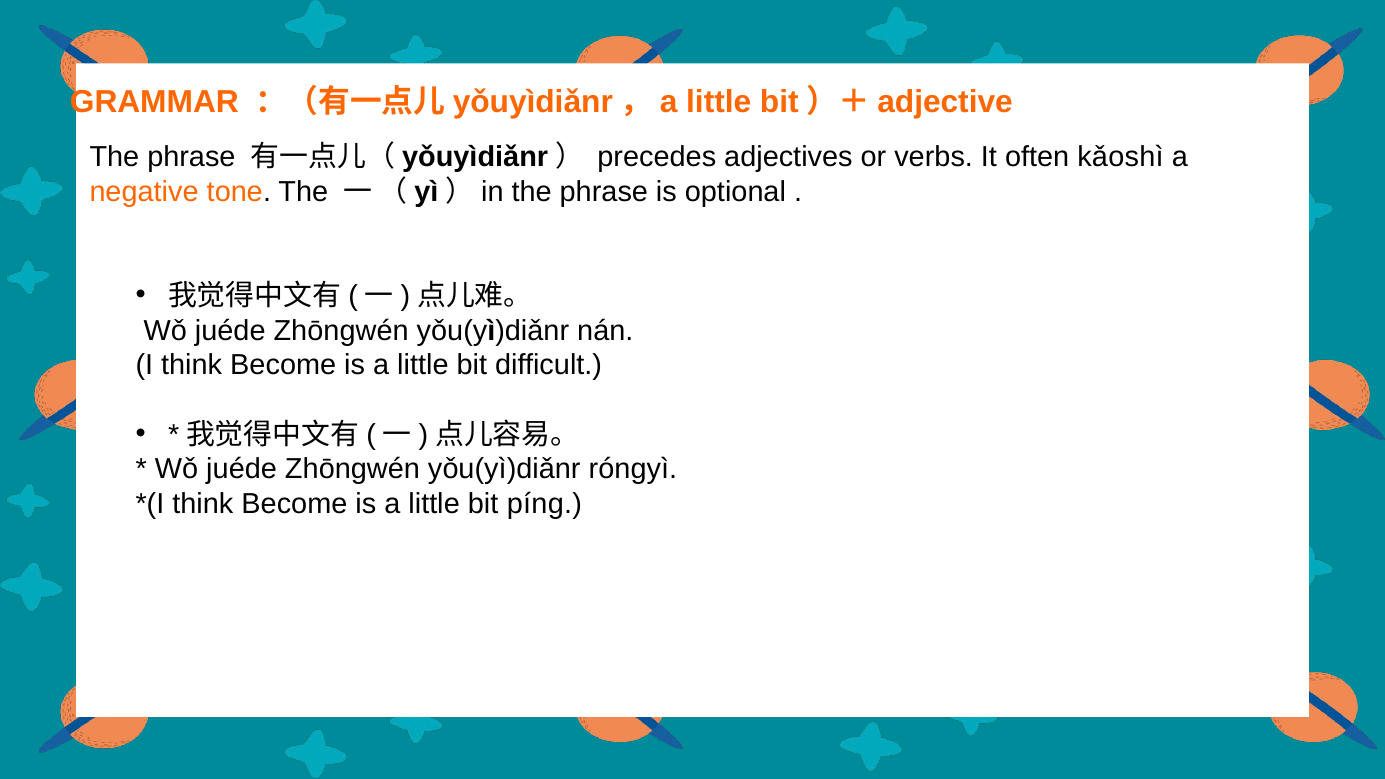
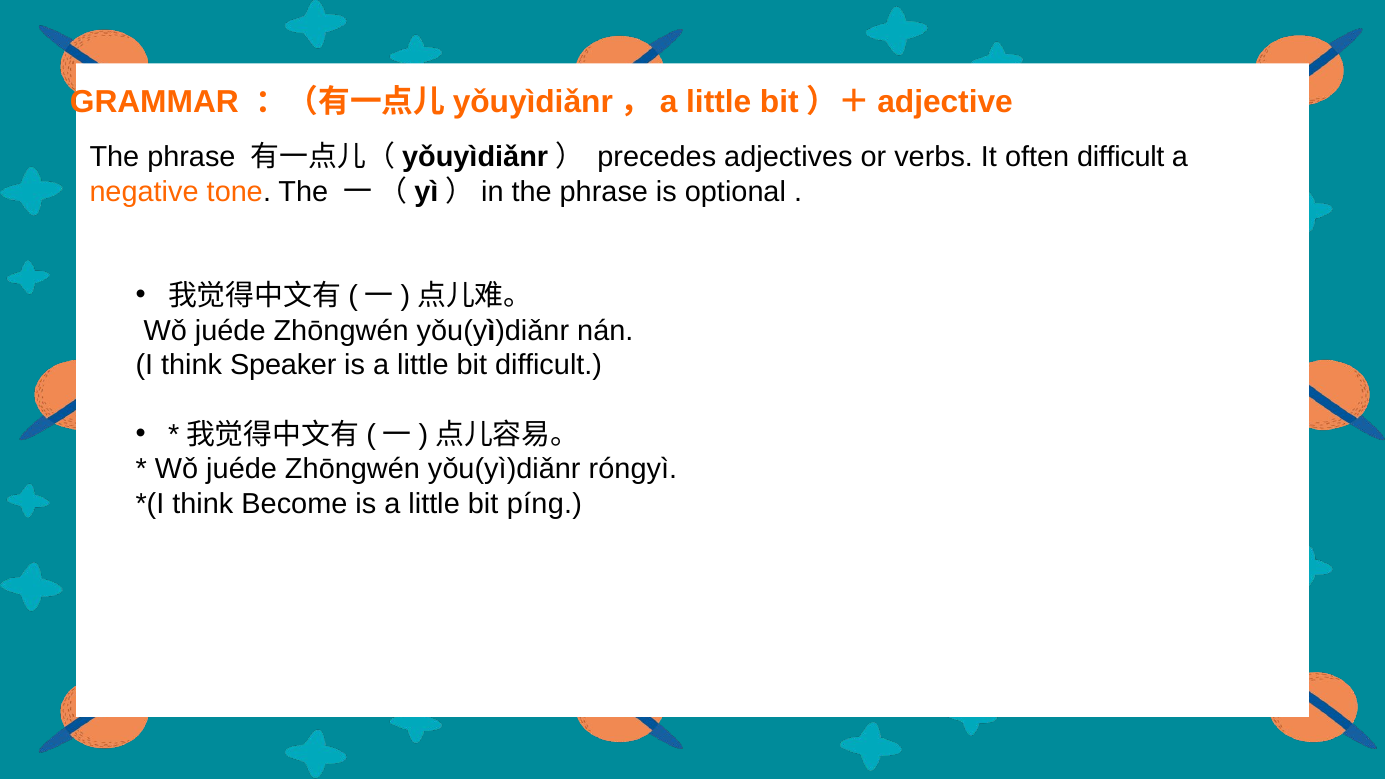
often kǎoshì: kǎoshì -> difficult
I think Become: Become -> Speaker
